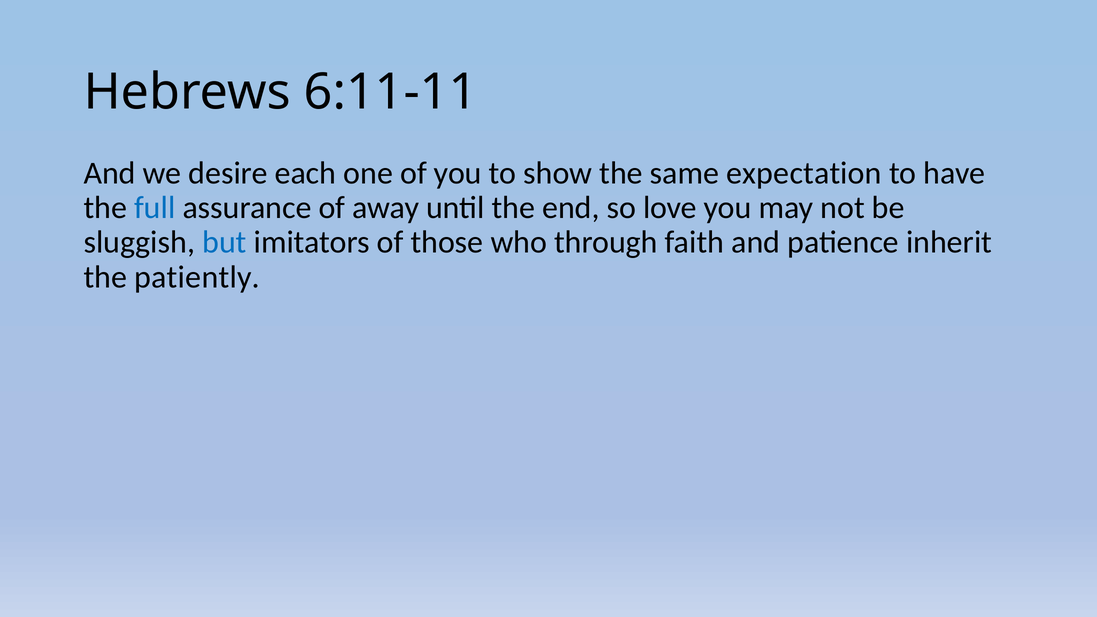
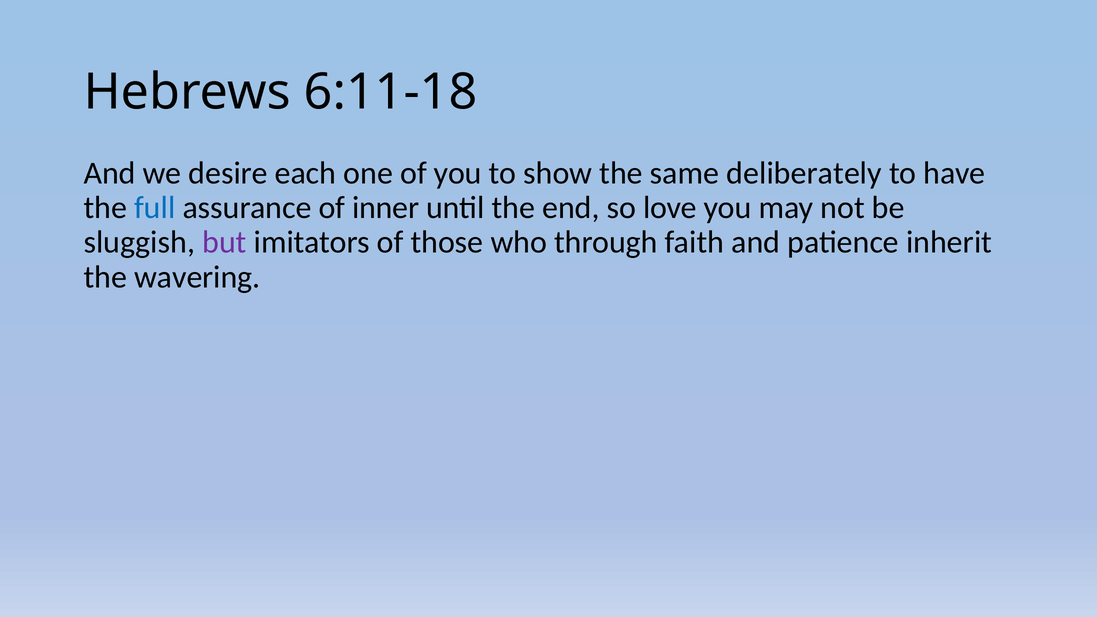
6:11-11: 6:11-11 -> 6:11-18
expectation: expectation -> deliberately
away: away -> inner
but colour: blue -> purple
patiently: patiently -> wavering
